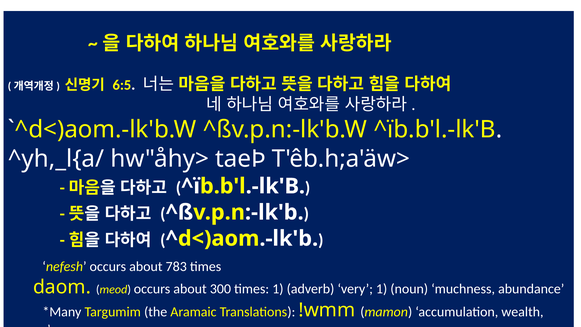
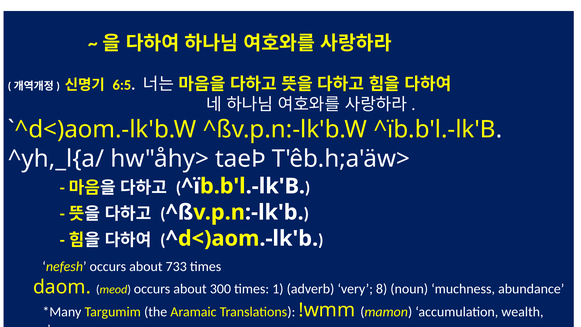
783: 783 -> 733
very 1: 1 -> 8
